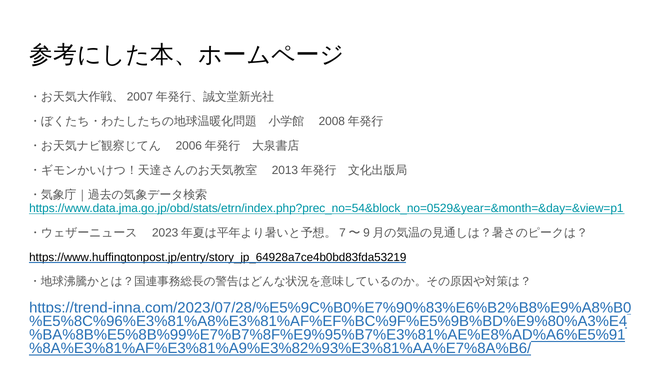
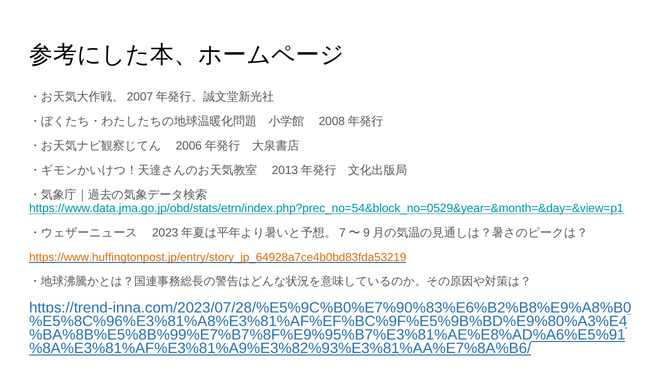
https://www.huffingtonpost.jp/entry/story_jp_64928a7ce4b0bd83fda53219 colour: black -> orange
